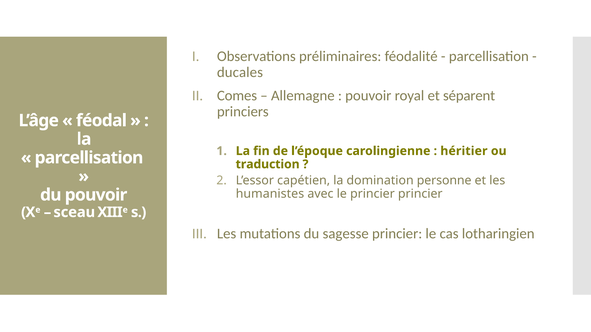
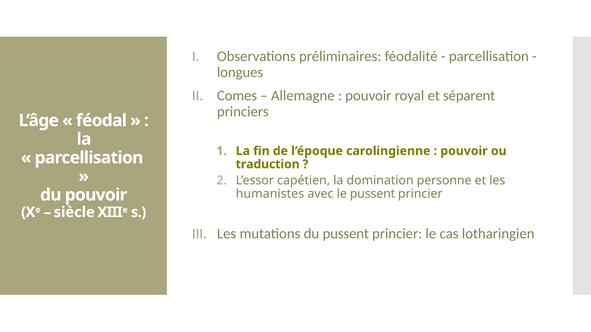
ducales: ducales -> longues
héritier at (464, 151): héritier -> pouvoir
le princier: princier -> pussent
sceau: sceau -> siècle
du sagesse: sagesse -> pussent
